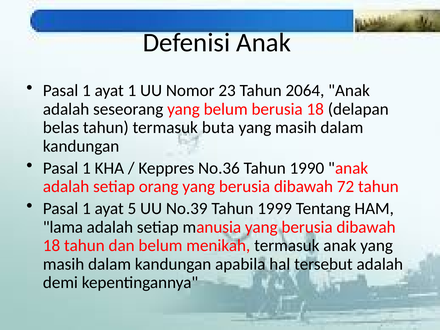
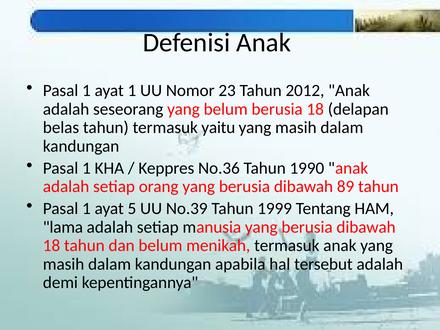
2064: 2064 -> 2012
buta: buta -> yaitu
72: 72 -> 89
